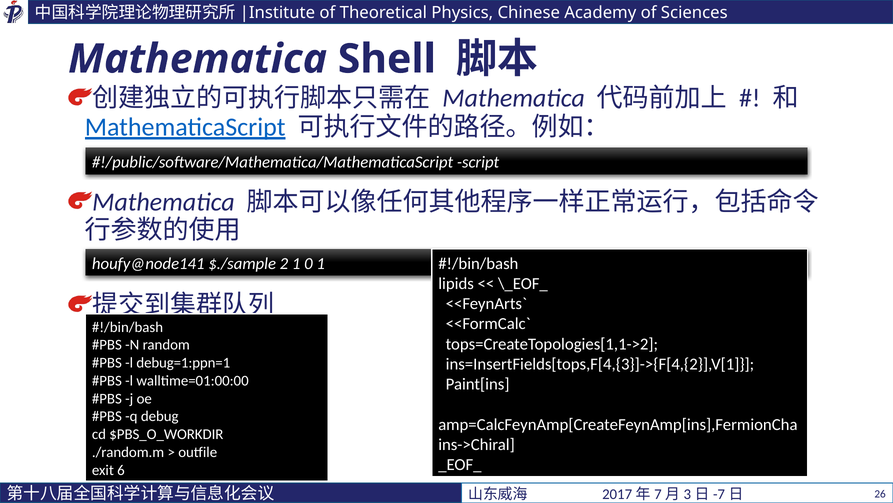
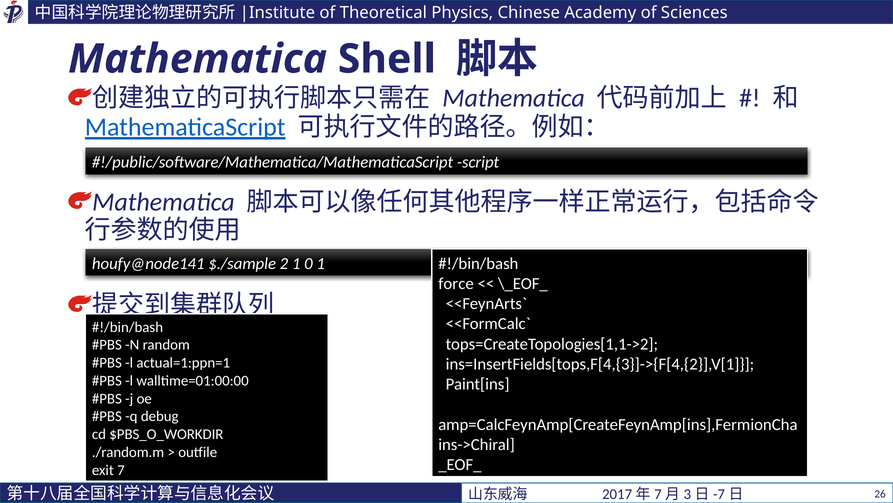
lipids: lipids -> force
debug=1:ppn=1: debug=1:ppn=1 -> actual=1:ppn=1
6: 6 -> 7
